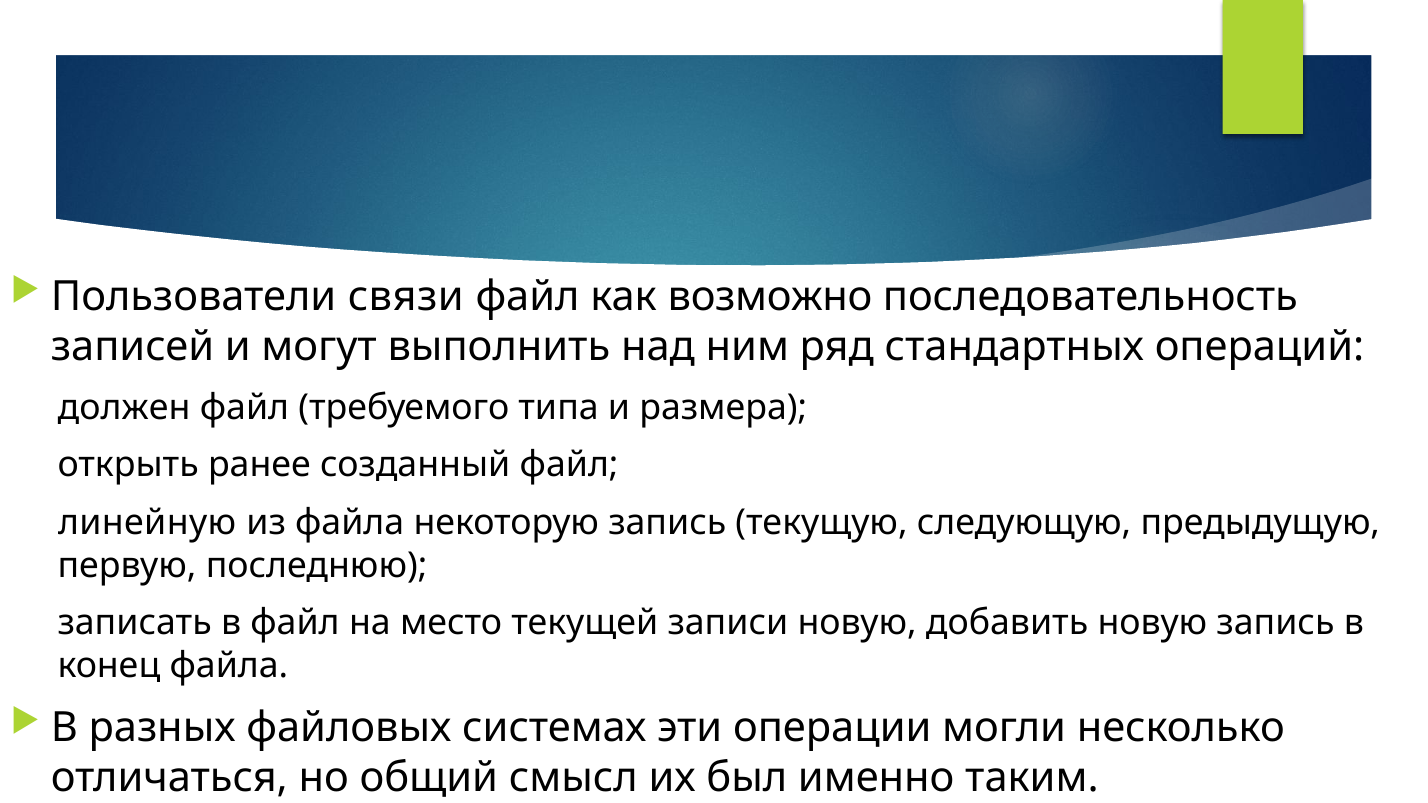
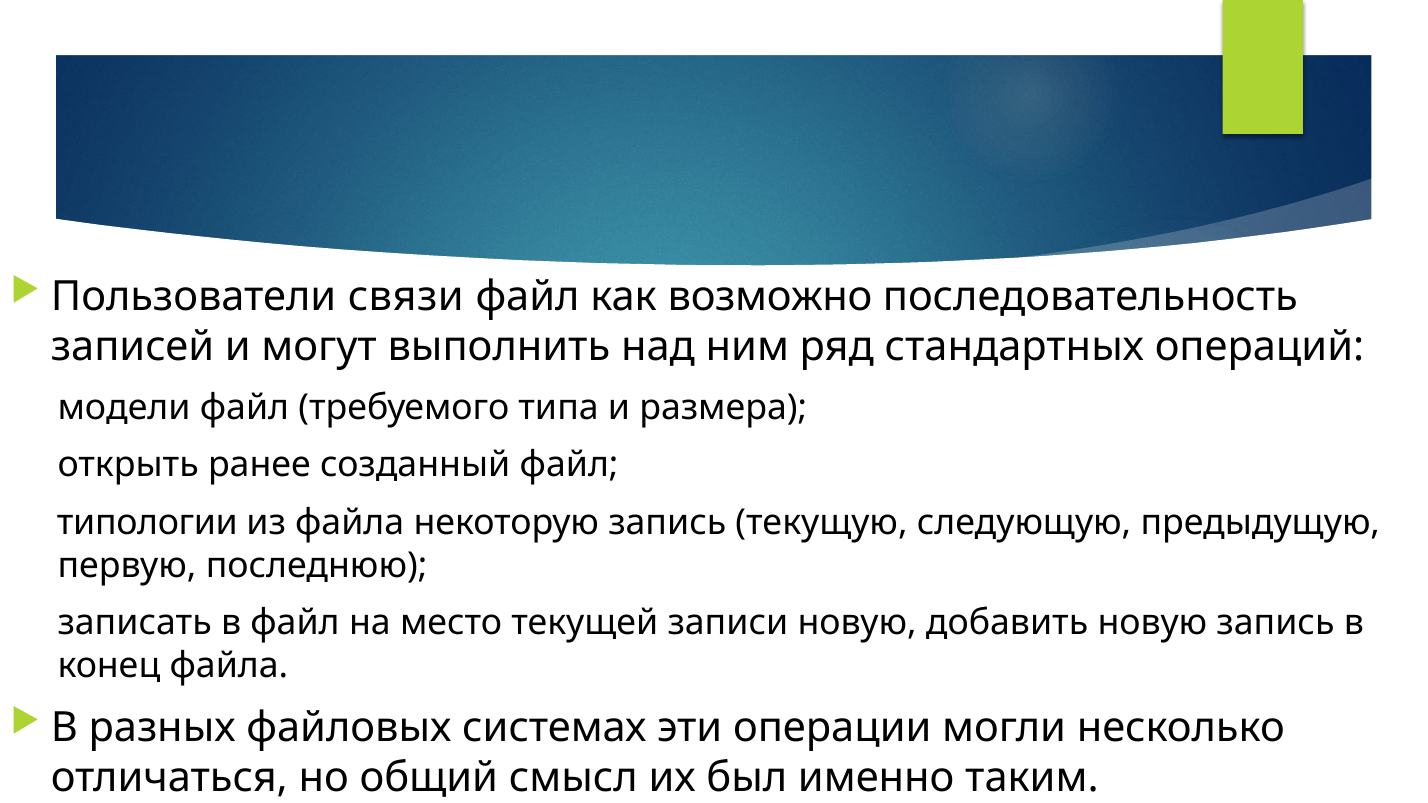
должен: должен -> модели
линейную: линейную -> типологии
